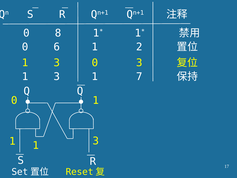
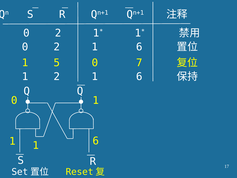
8 at (58, 33): 8 -> 2
6 at (57, 47): 6 -> 2
2 at (139, 47): 2 -> 6
3 at (57, 63): 3 -> 5
0 3: 3 -> 7
3 at (57, 77): 3 -> 2
7 at (139, 77): 7 -> 6
3 at (96, 141): 3 -> 6
